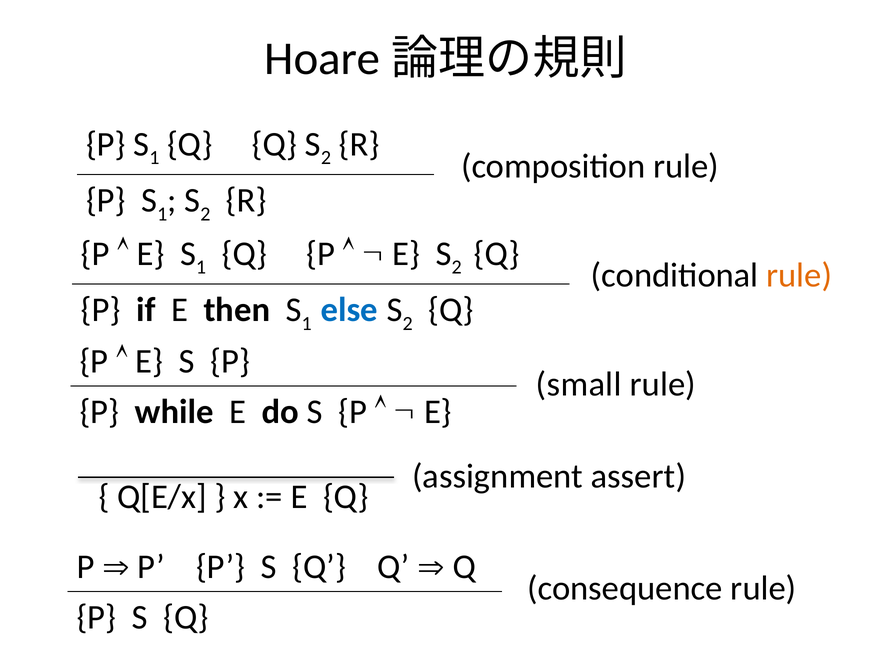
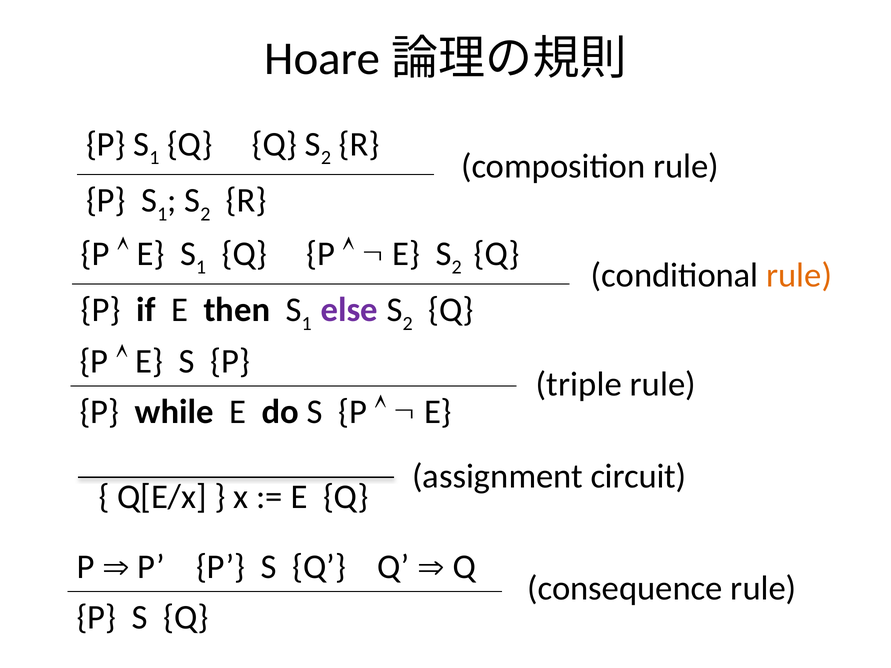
else colour: blue -> purple
small: small -> triple
assert: assert -> circuit
